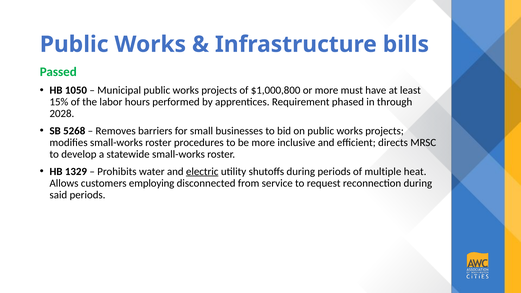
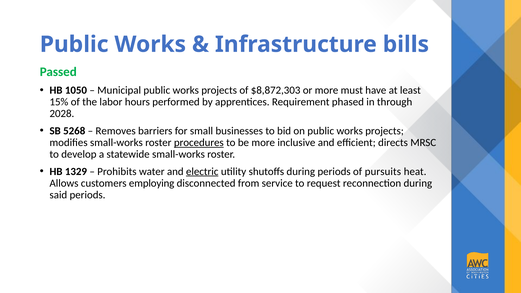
$1,000,800: $1,000,800 -> $8,872,303
procedures underline: none -> present
multiple: multiple -> pursuits
